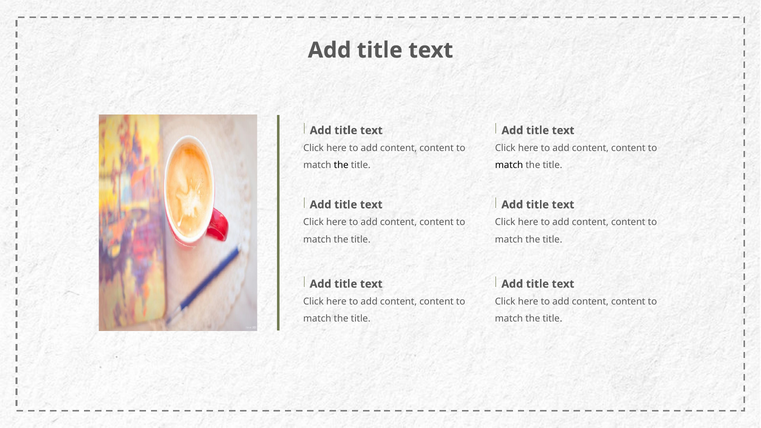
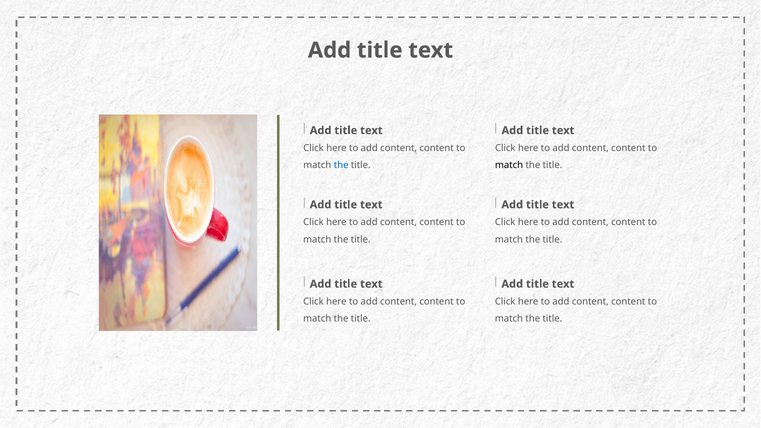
the at (341, 165) colour: black -> blue
